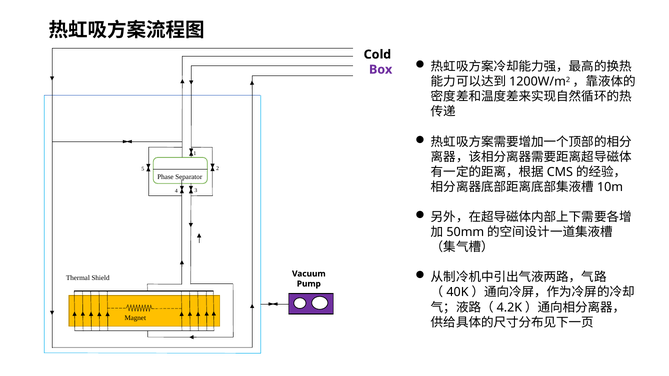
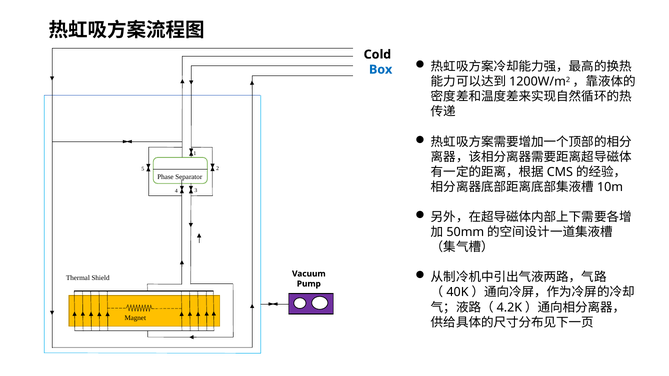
Box colour: purple -> blue
